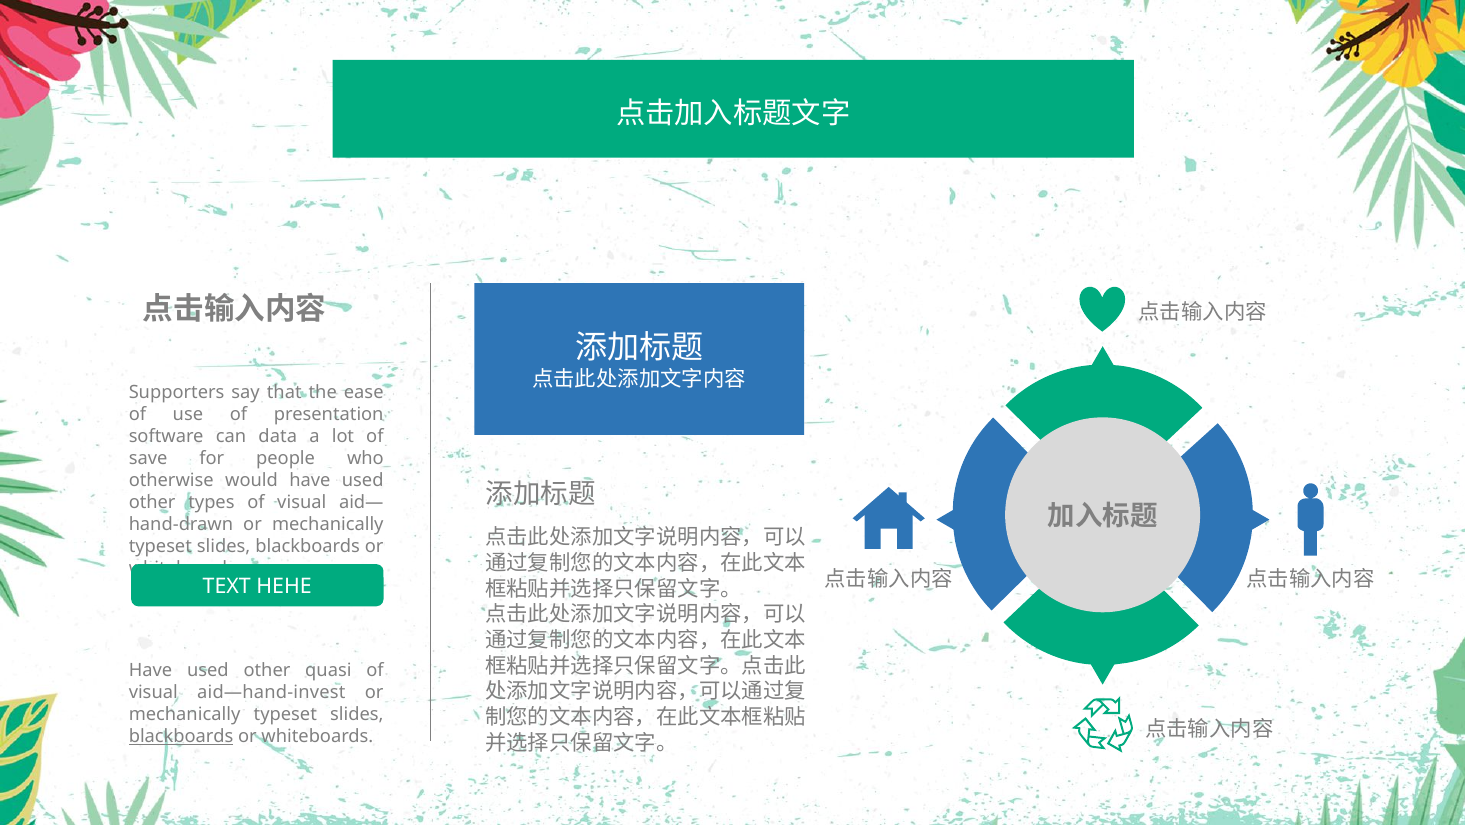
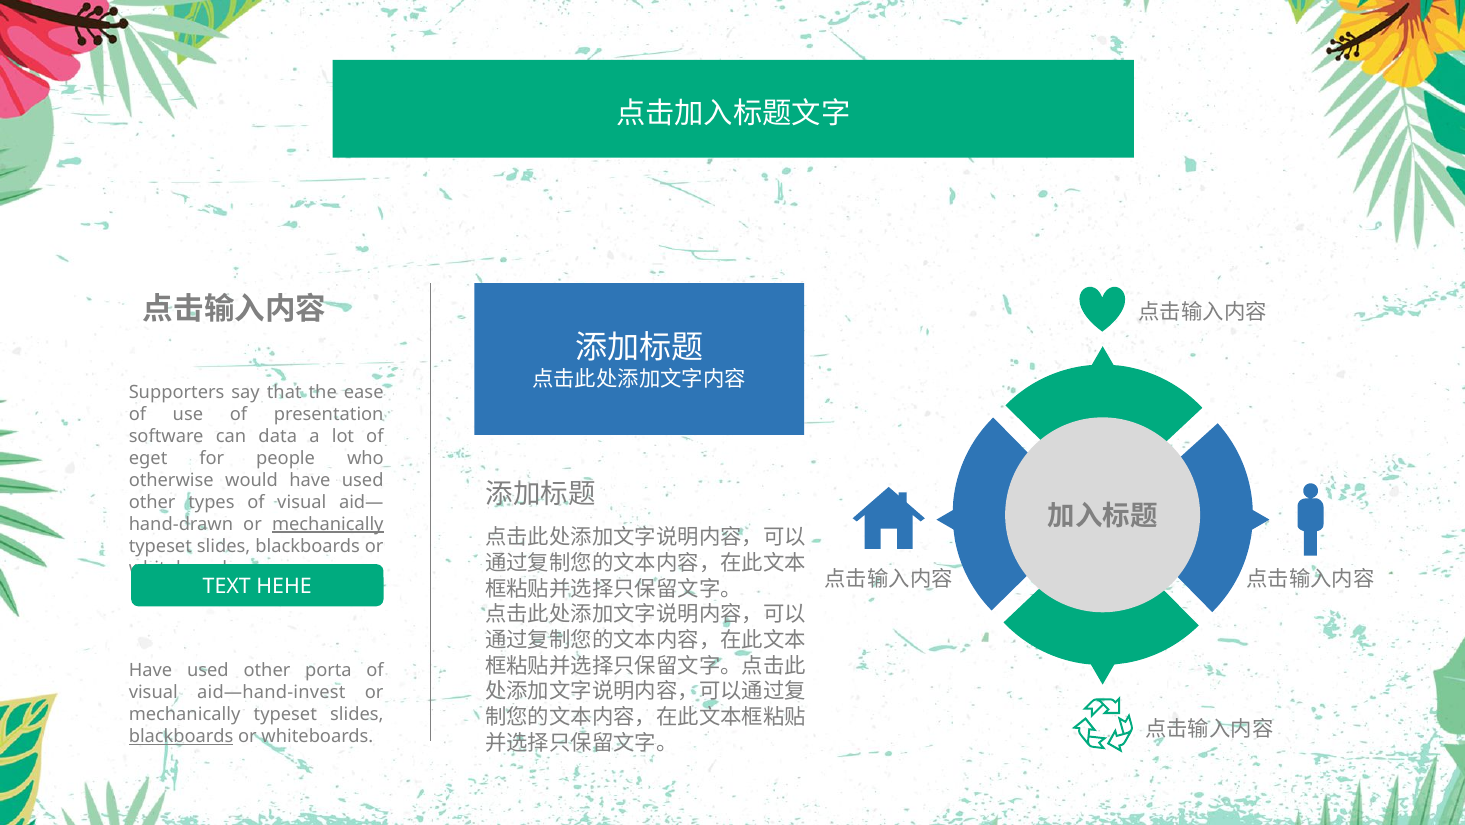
save: save -> eget
mechanically at (328, 524) underline: none -> present
quasi: quasi -> porta
